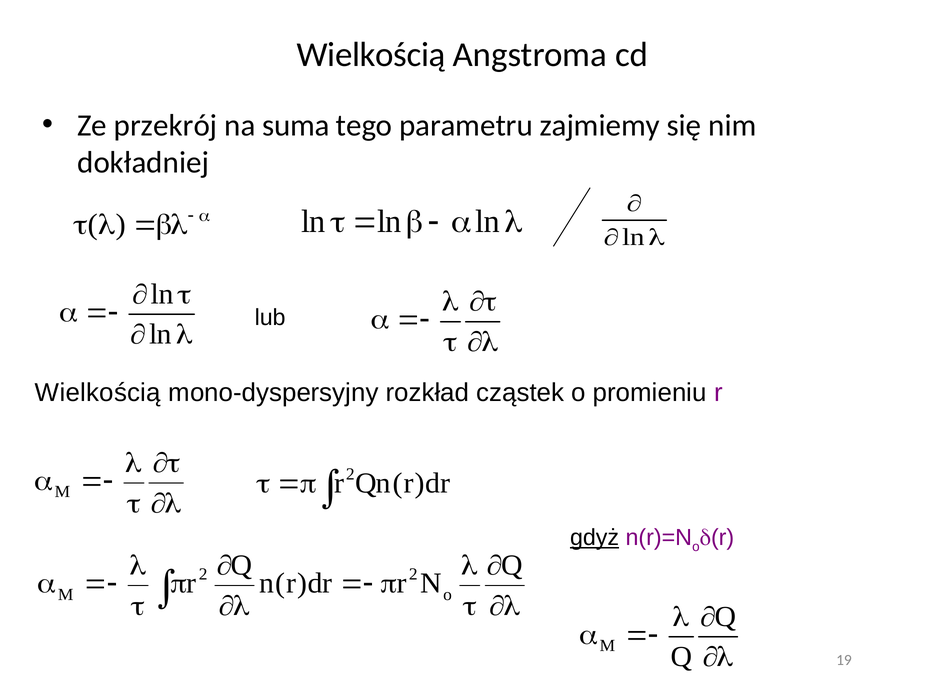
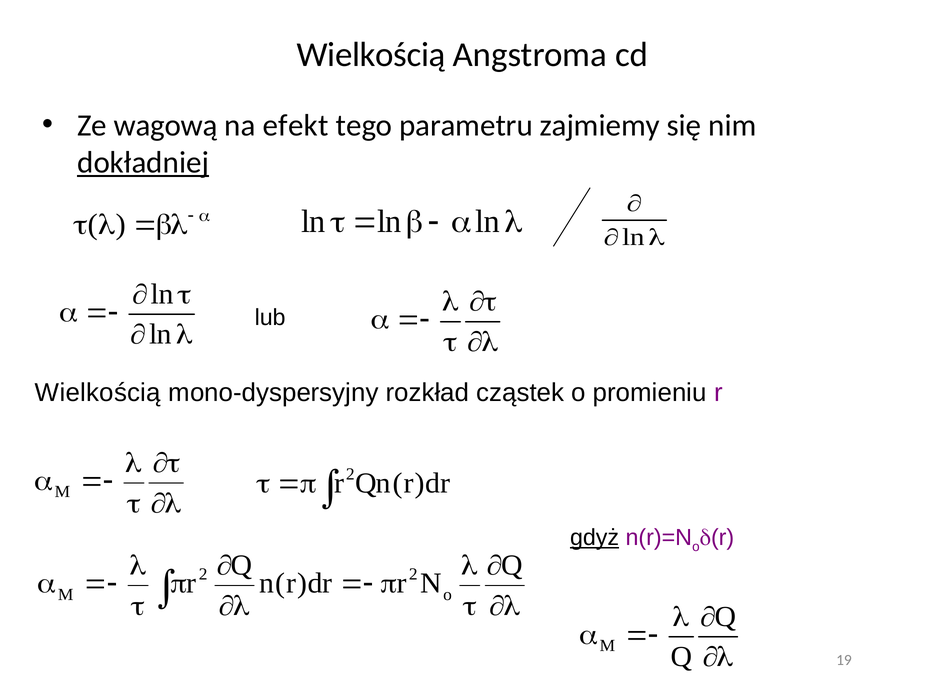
przekrój: przekrój -> wagową
suma: suma -> efekt
dokładniej underline: none -> present
